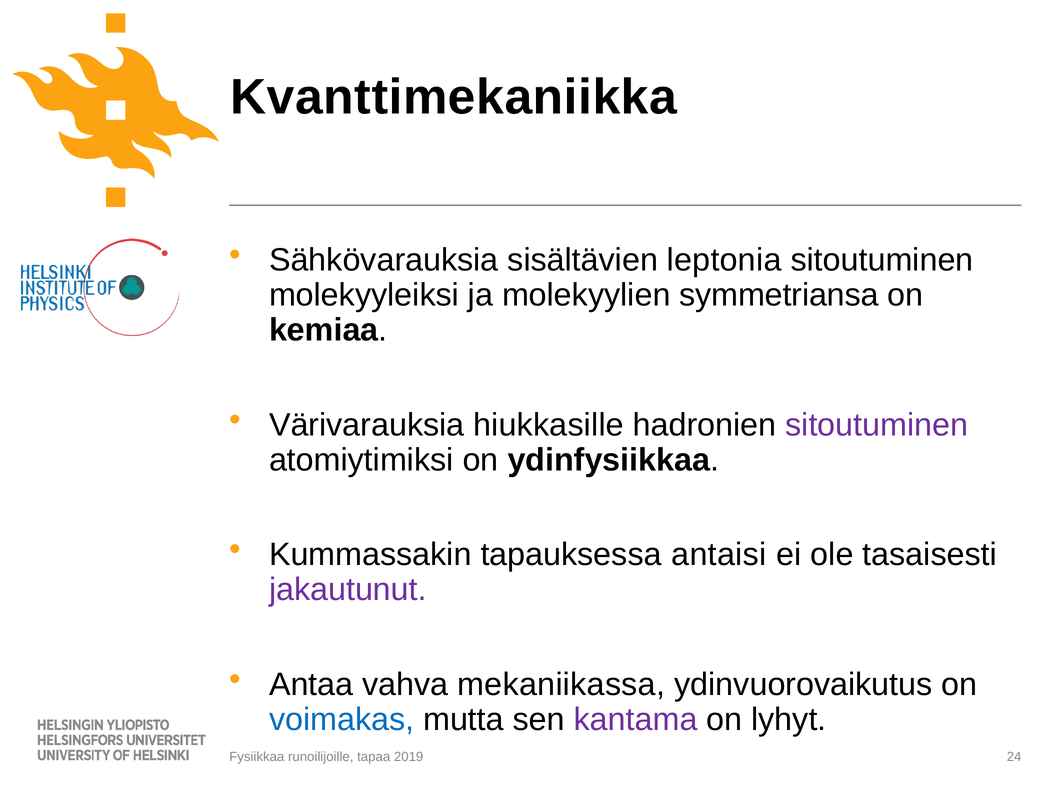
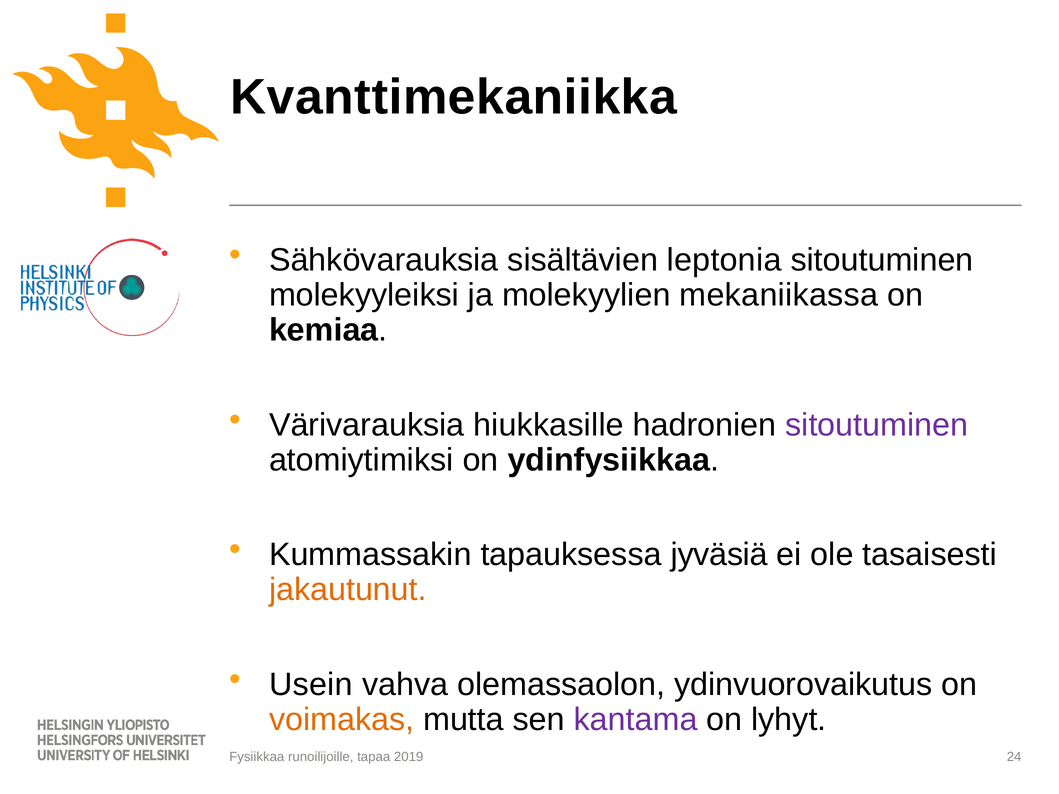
symmetriansa: symmetriansa -> mekaniikassa
antaisi: antaisi -> jyväsiä
jakautunut colour: purple -> orange
Antaa: Antaa -> Usein
mekaniikassa: mekaniikassa -> olemassaolon
voimakas colour: blue -> orange
